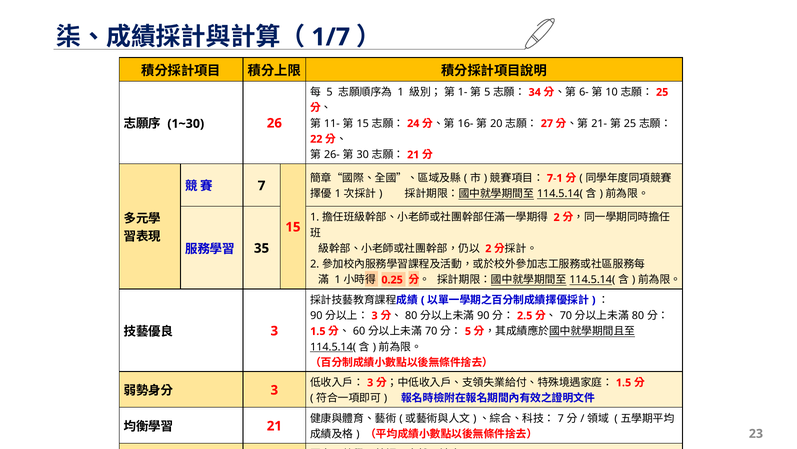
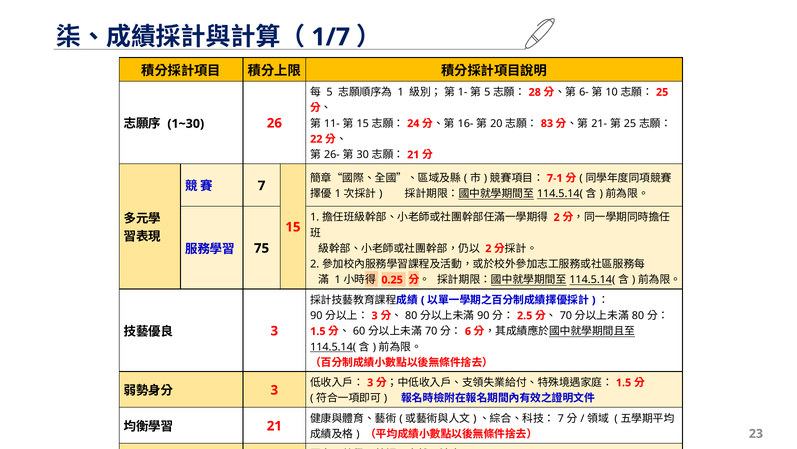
34: 34 -> 28
27: 27 -> 83
35: 35 -> 75
5 at (468, 331): 5 -> 6
